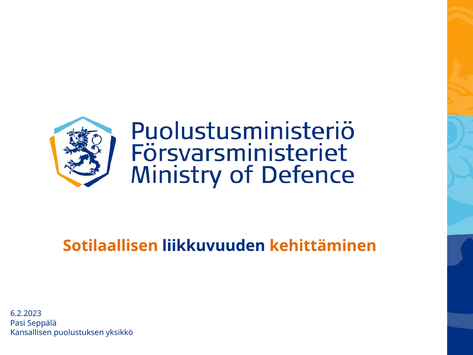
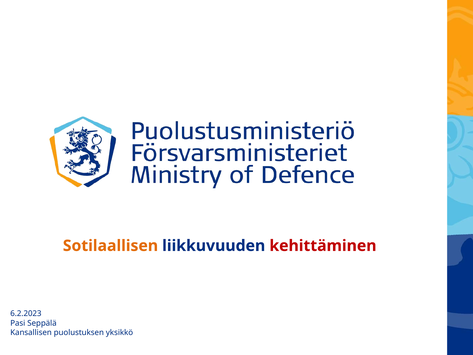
kehittäminen colour: orange -> red
